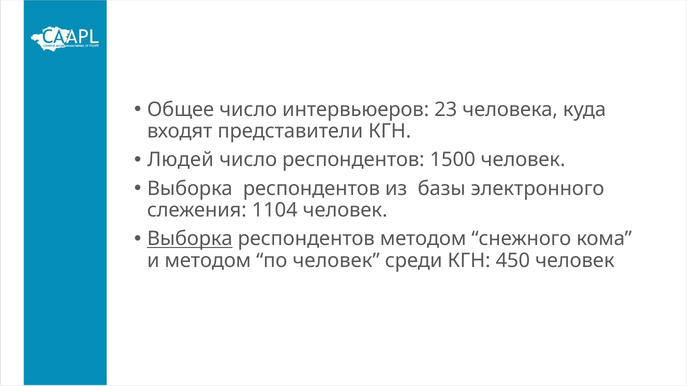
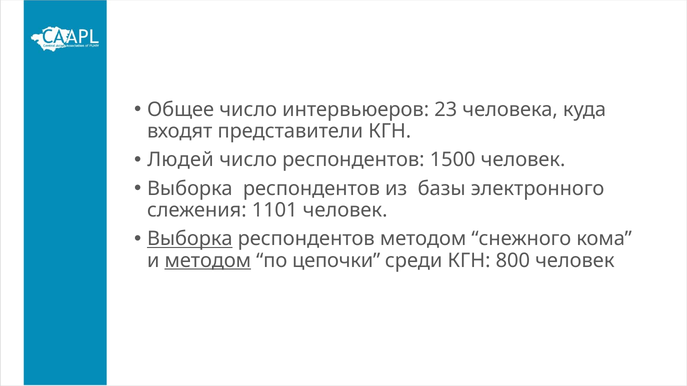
1104: 1104 -> 1101
методом at (208, 261) underline: none -> present
по человек: человек -> цепочки
450: 450 -> 800
